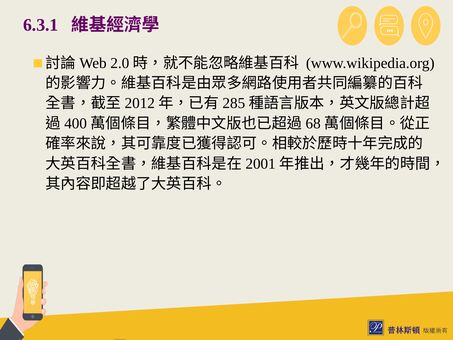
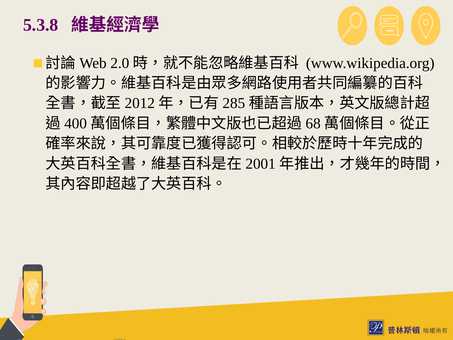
6.3.1: 6.3.1 -> 5.3.8
